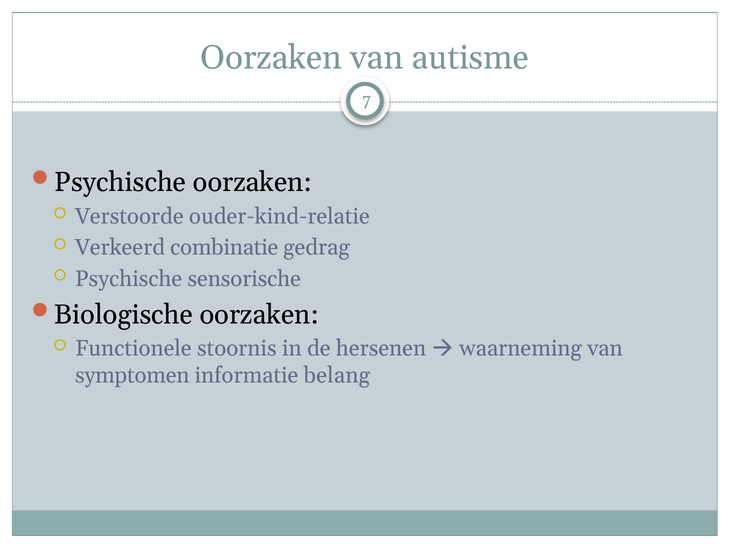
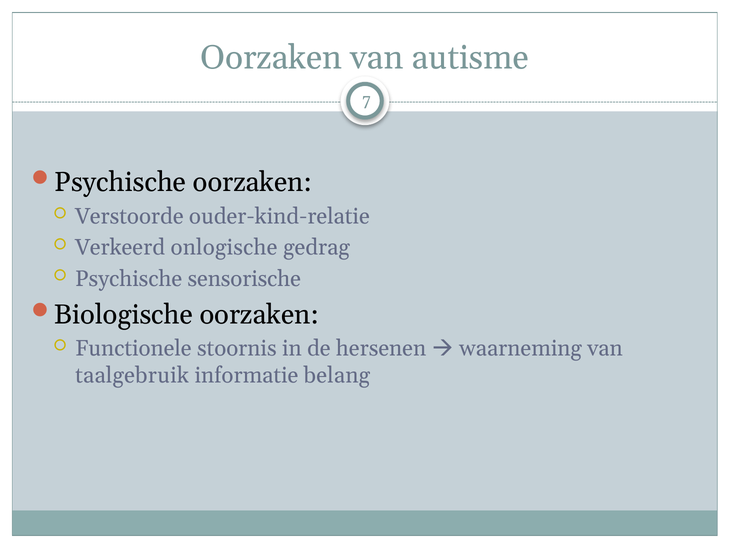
combinatie: combinatie -> onlogische
symptomen: symptomen -> taalgebruik
